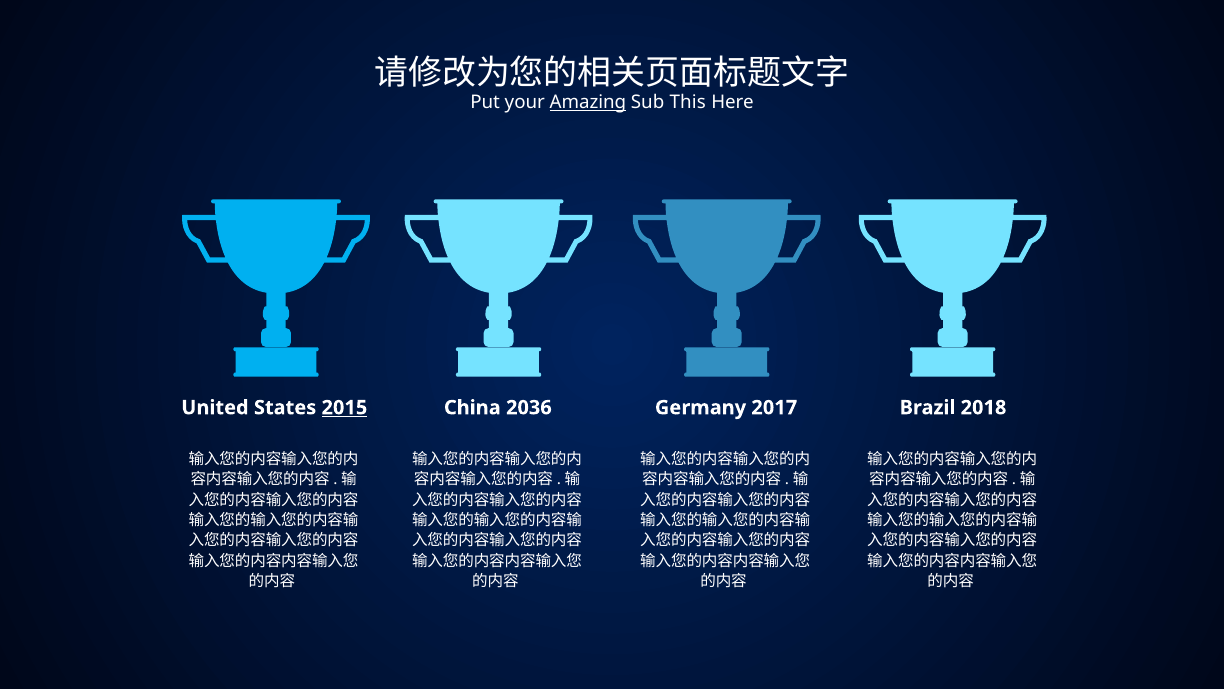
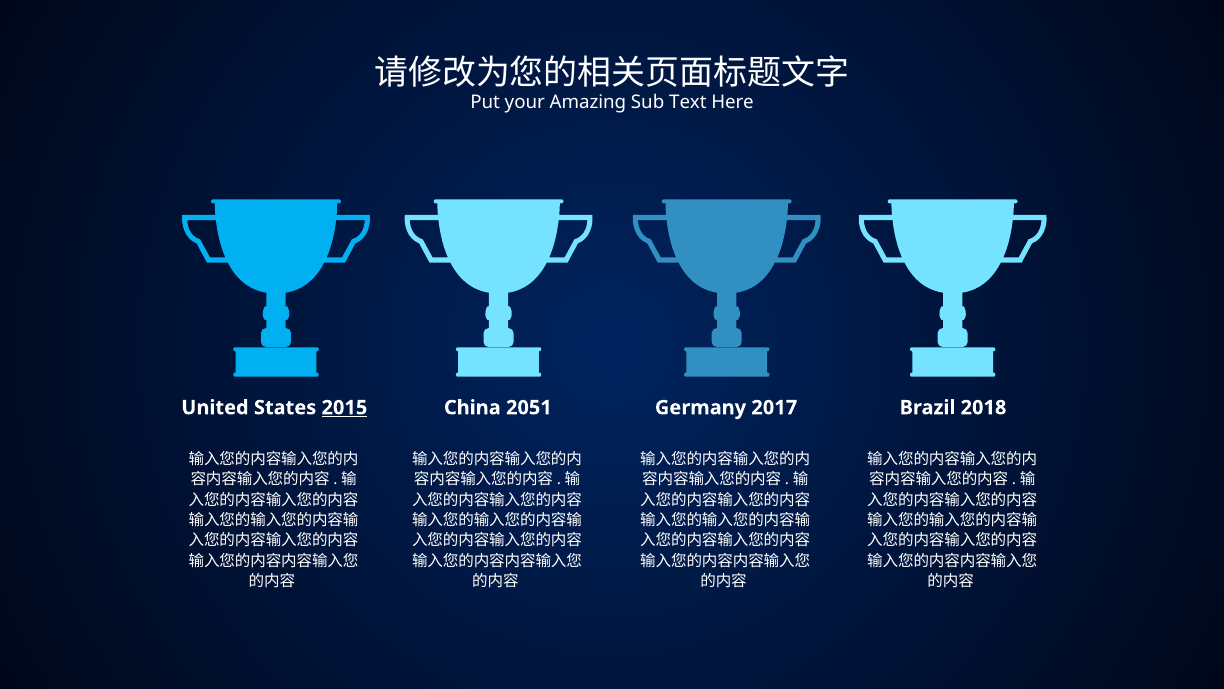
Amazing underline: present -> none
This: This -> Text
2036: 2036 -> 2051
